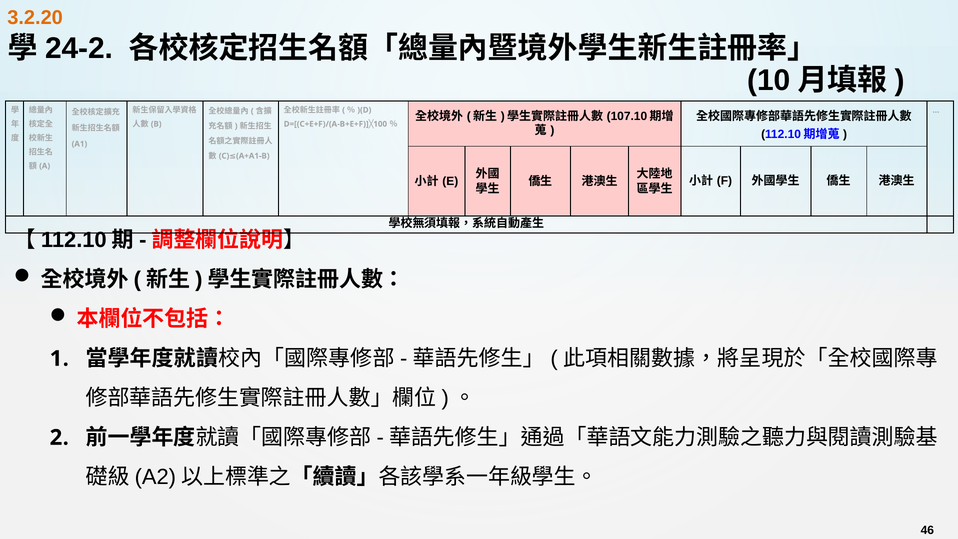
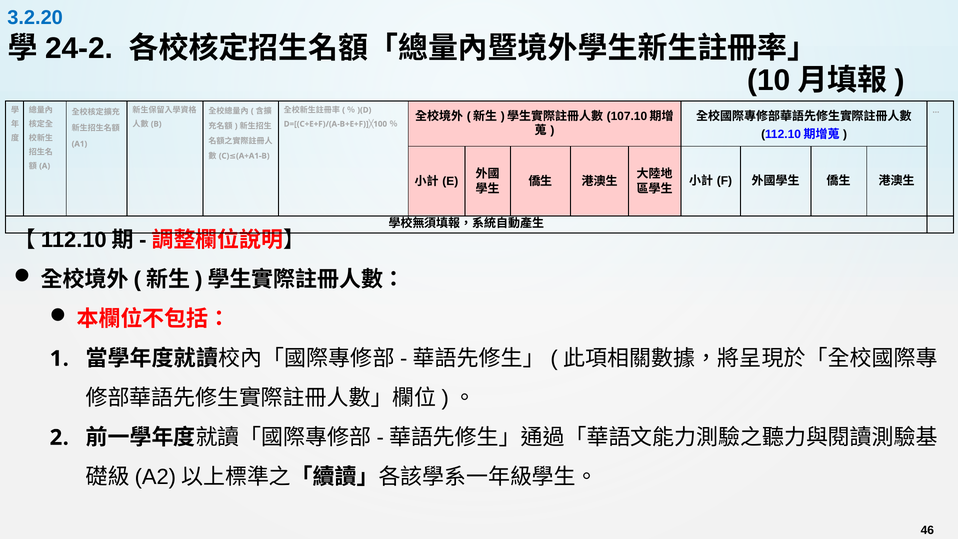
3.2.20 colour: orange -> blue
